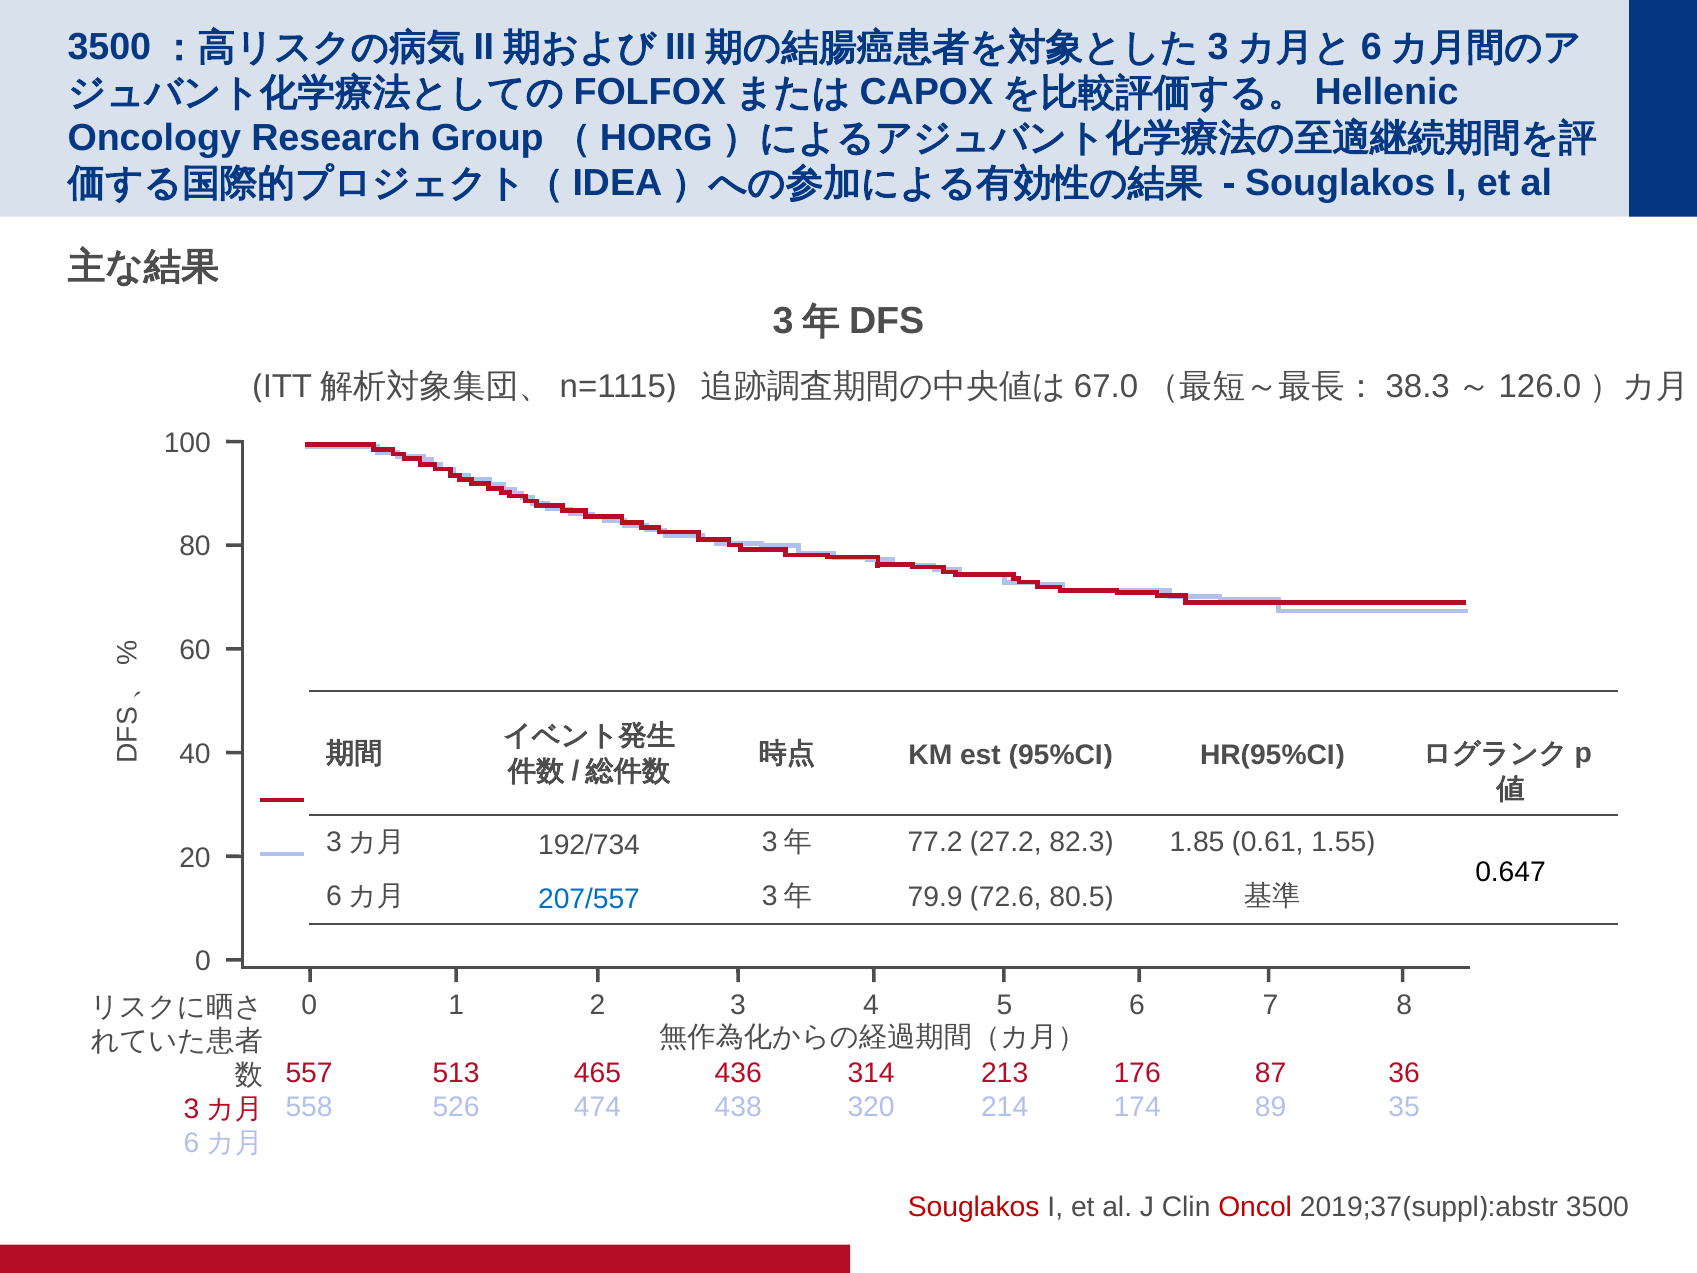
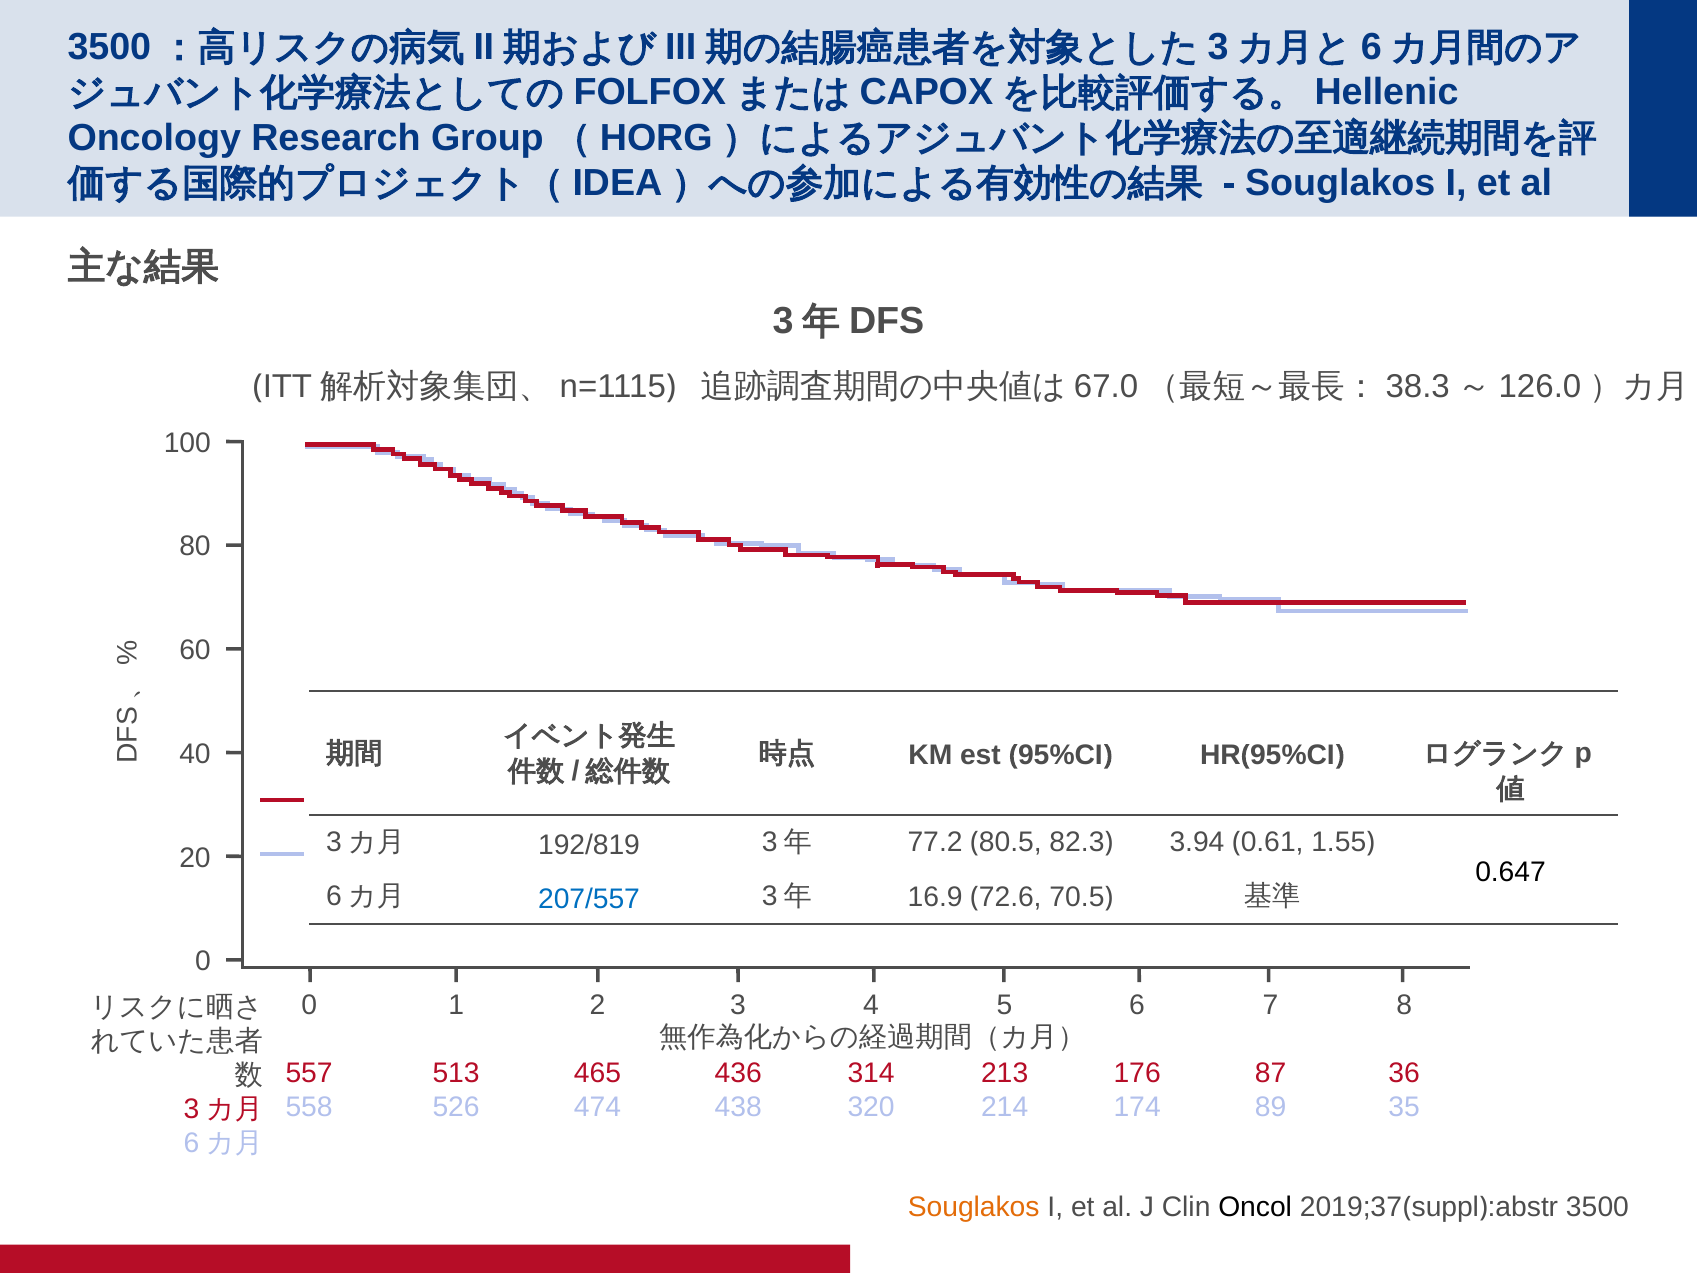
192/734: 192/734 -> 192/819
27.2: 27.2 -> 80.5
1.85: 1.85 -> 3.94
79.9: 79.9 -> 16.9
80.5: 80.5 -> 70.5
Souglakos at (974, 1207) colour: red -> orange
Oncol colour: red -> black
